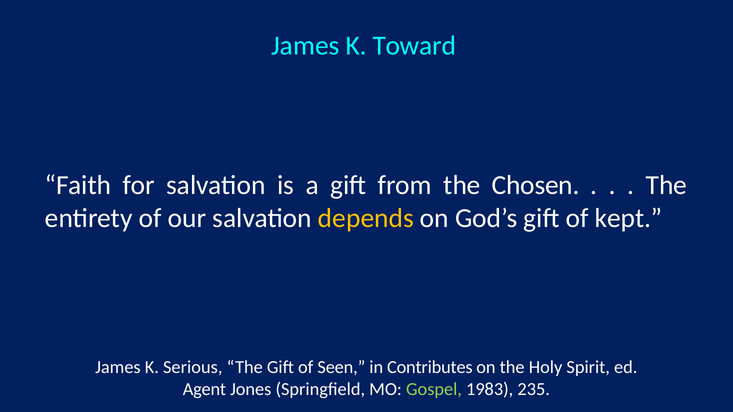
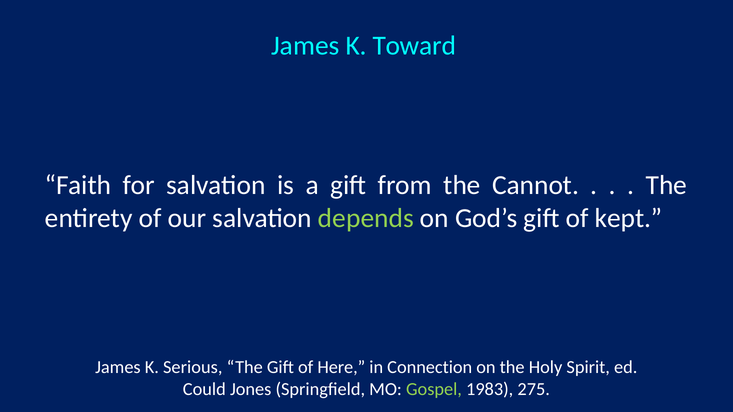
Chosen: Chosen -> Cannot
depends colour: yellow -> light green
Seen: Seen -> Here
Contributes: Contributes -> Connection
Agent: Agent -> Could
235: 235 -> 275
